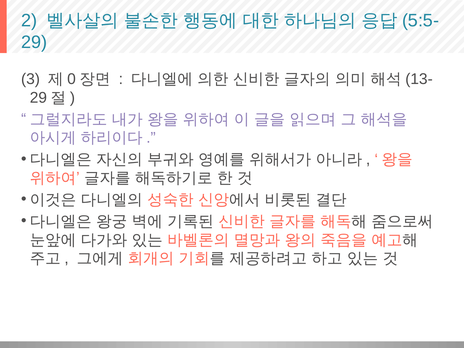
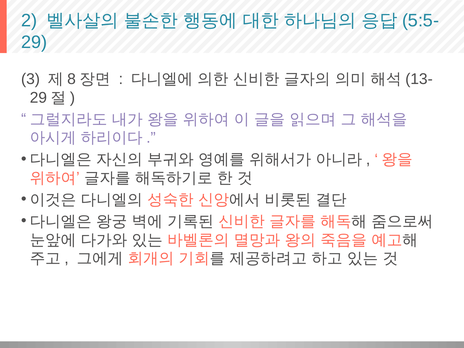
0: 0 -> 8
